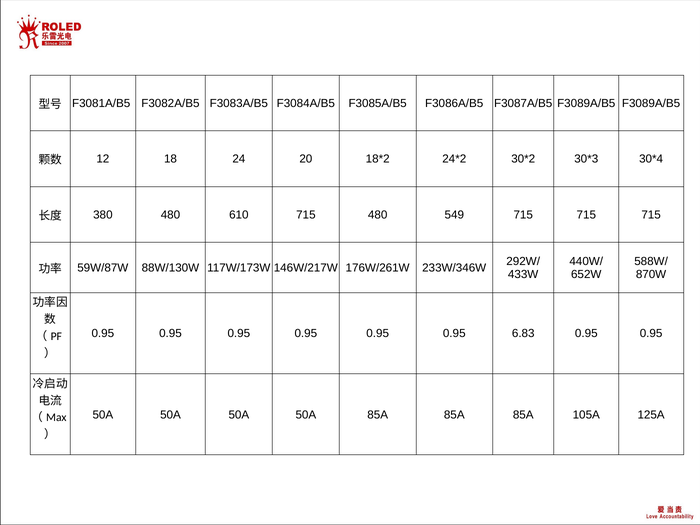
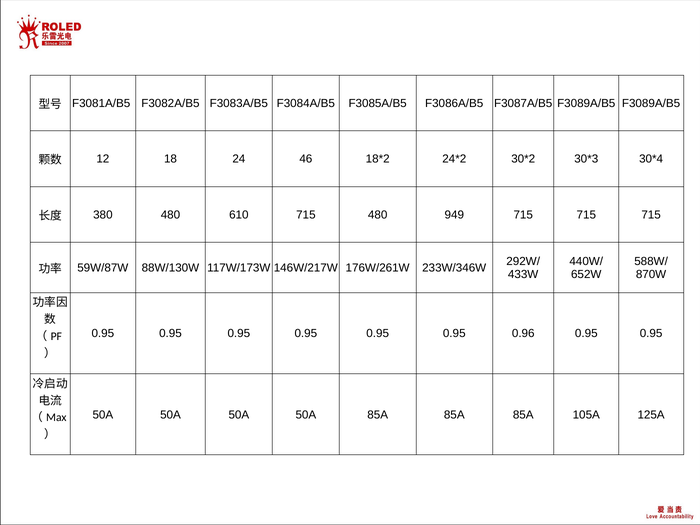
20: 20 -> 46
549: 549 -> 949
6.83: 6.83 -> 0.96
